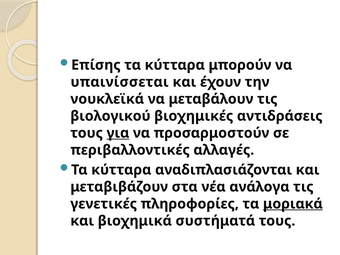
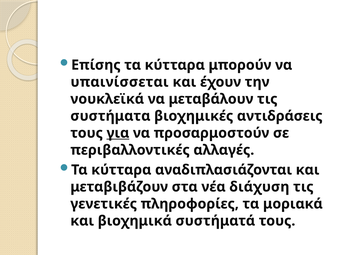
βιολογικού: βιολογικού -> συστήματα
ανάλογα: ανάλογα -> διάχυση
μοριακά underline: present -> none
